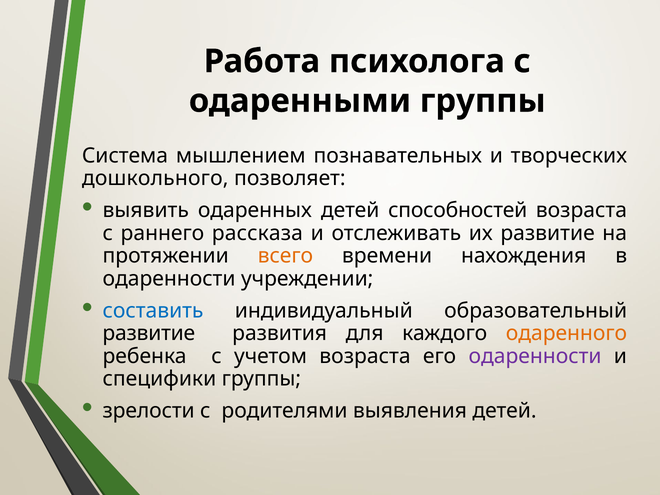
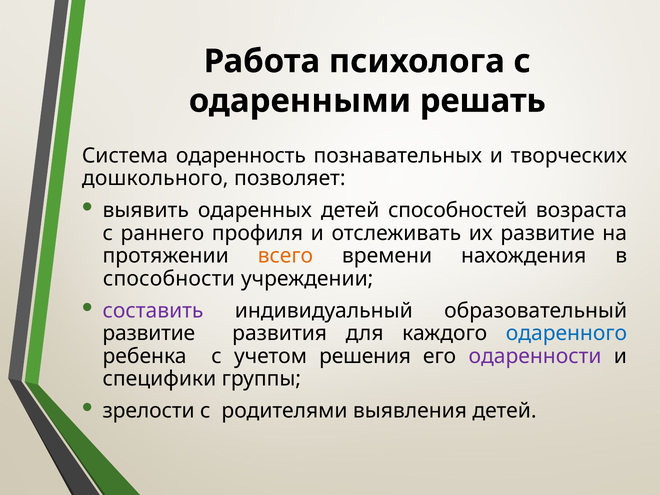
одаренными группы: группы -> решать
мышлением: мышлением -> одаренность
рассказа: рассказа -> профиля
одаренности at (169, 279): одаренности -> способности
составить colour: blue -> purple
одаренного colour: orange -> blue
учетом возраста: возраста -> решения
